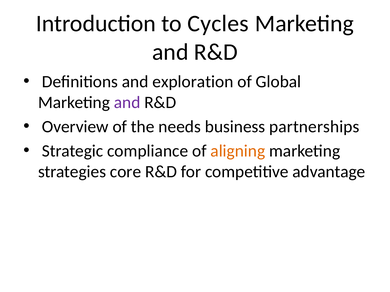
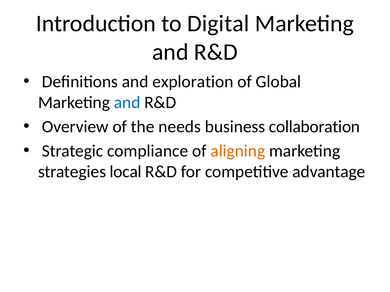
Cycles: Cycles -> Digital
and at (127, 103) colour: purple -> blue
partnerships: partnerships -> collaboration
core: core -> local
